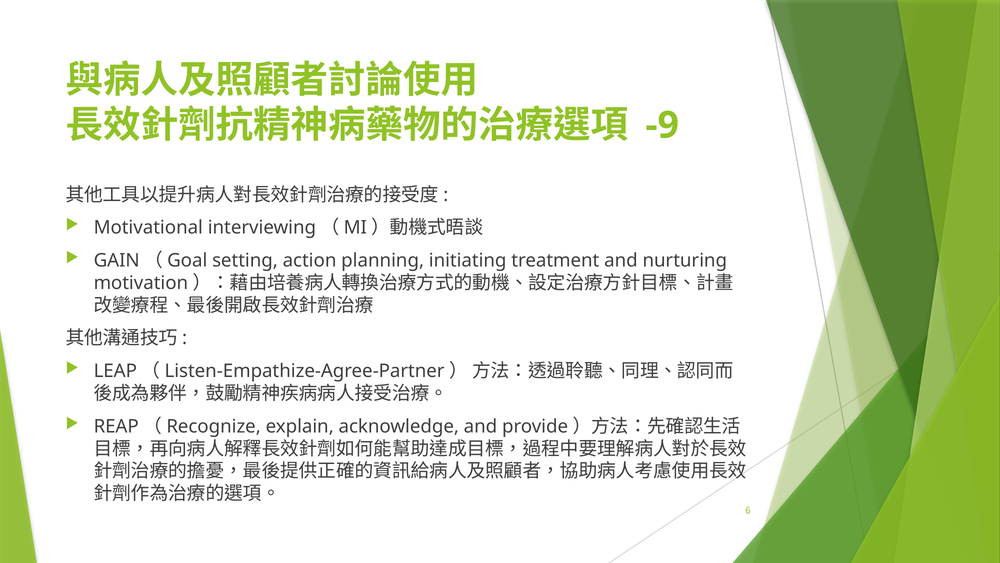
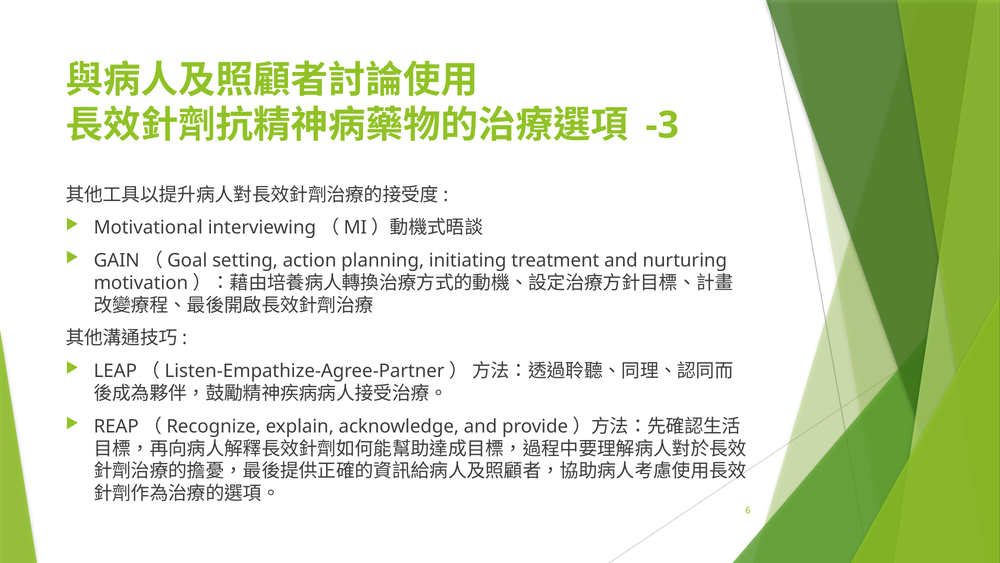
-9: -9 -> -3
